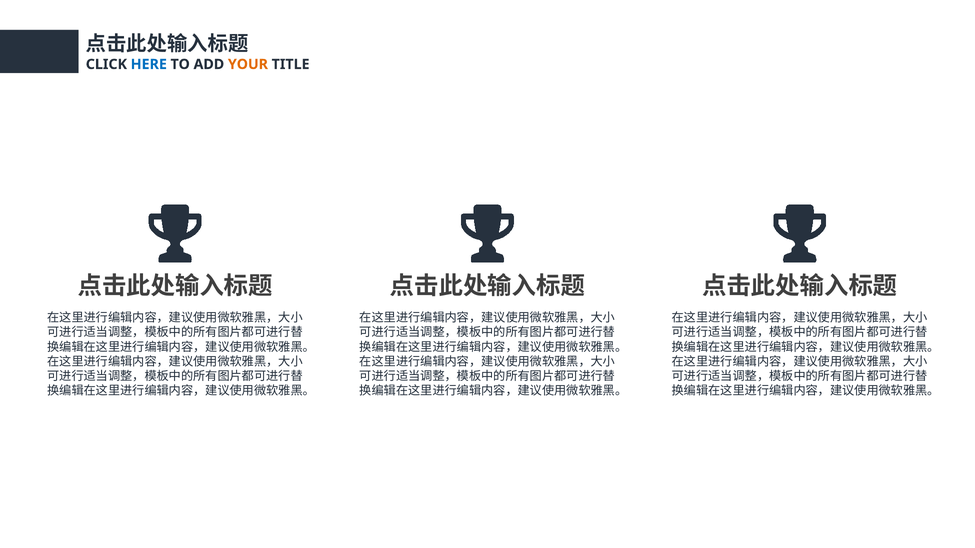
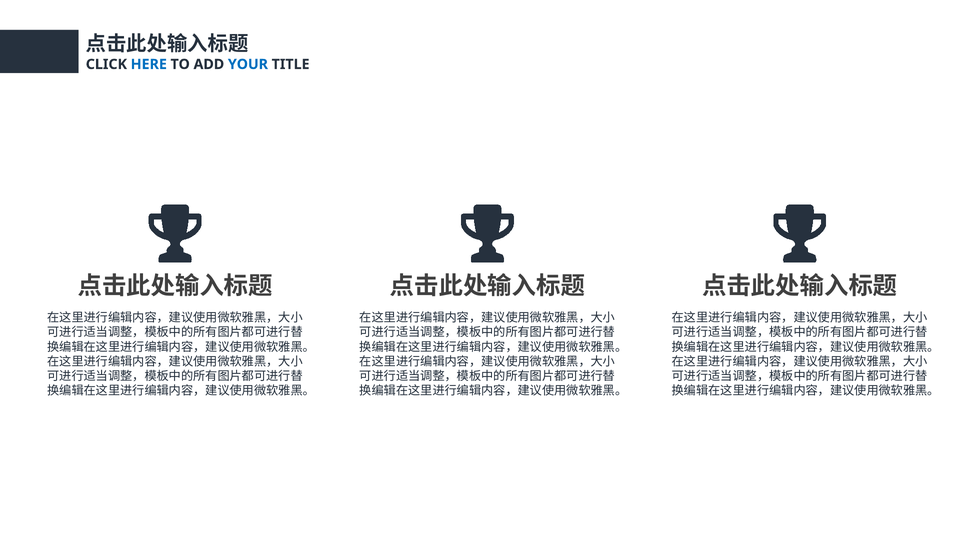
YOUR colour: orange -> blue
